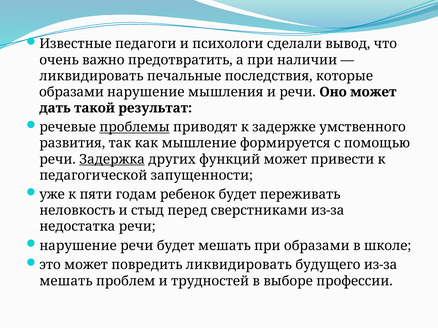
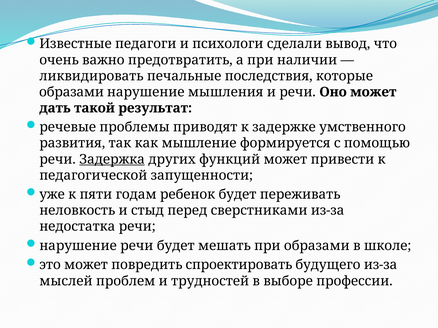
проблемы underline: present -> none
повредить ликвидировать: ликвидировать -> спроектировать
мешать at (66, 281): мешать -> мыслей
